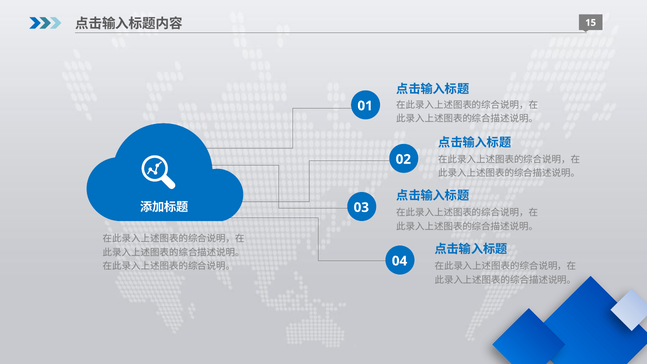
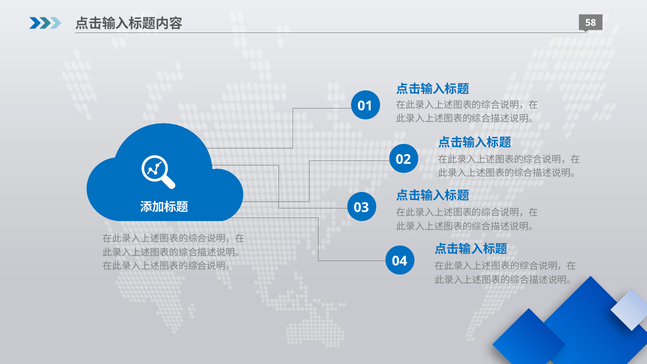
15: 15 -> 58
